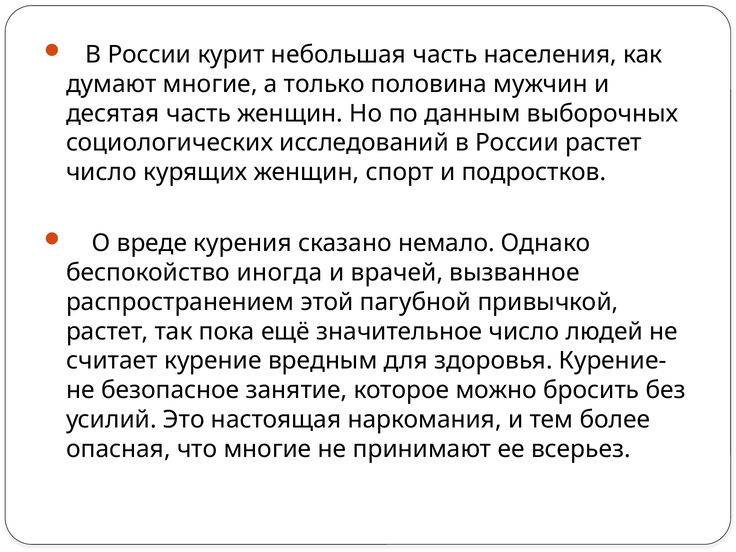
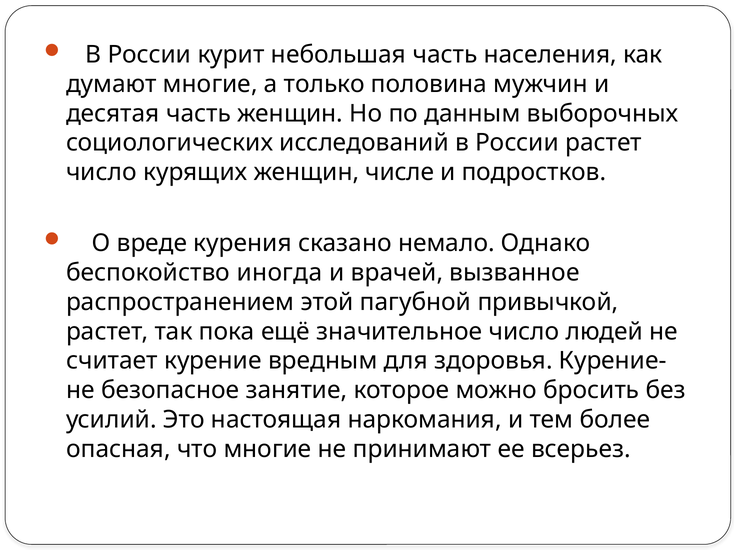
спорт: спорт -> числе
